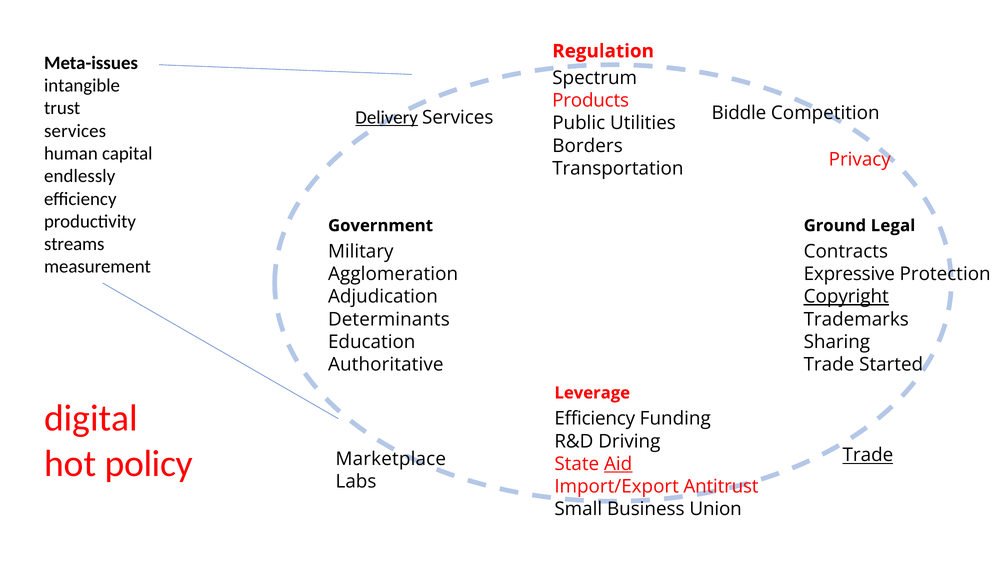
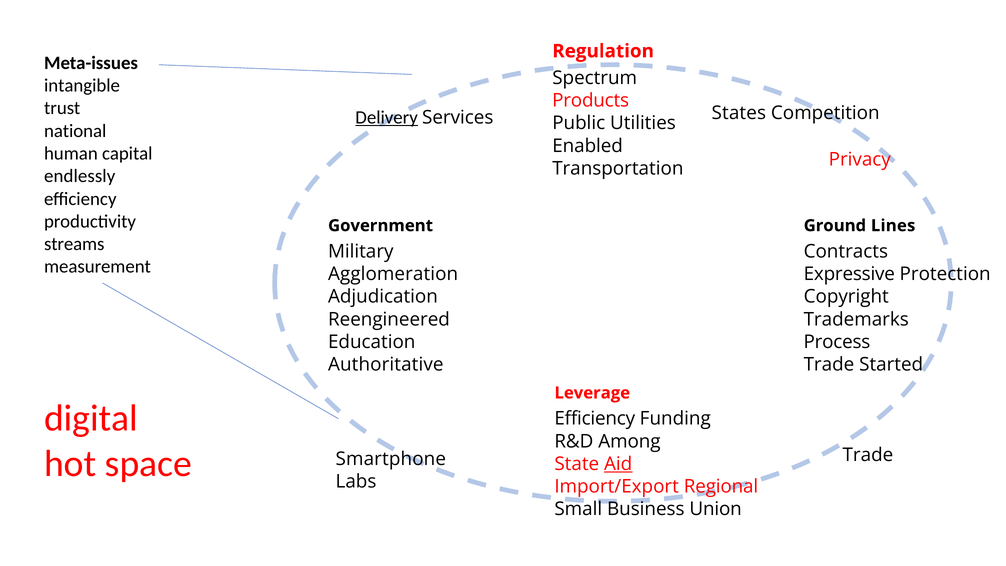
Biddle: Biddle -> States
services at (75, 131): services -> national
Borders: Borders -> Enabled
Legal: Legal -> Lines
Copyright underline: present -> none
Determinants: Determinants -> Reengineered
Sharing: Sharing -> Process
Driving: Driving -> Among
policy: policy -> space
Trade at (868, 455) underline: present -> none
Marketplace: Marketplace -> Smartphone
Antitrust: Antitrust -> Regional
